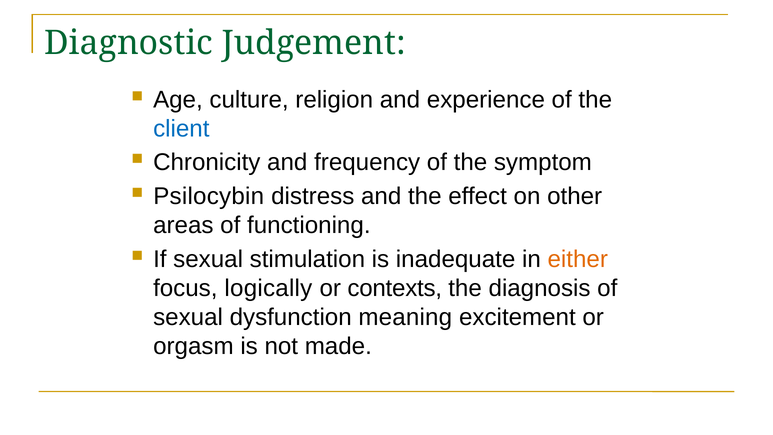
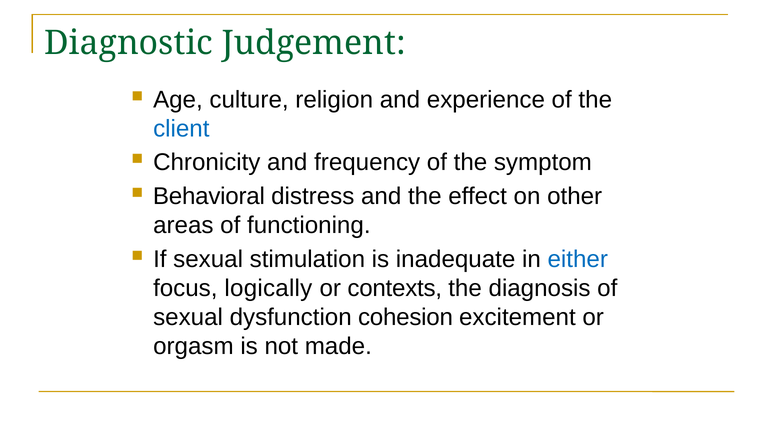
Psilocybin: Psilocybin -> Behavioral
either colour: orange -> blue
meaning: meaning -> cohesion
